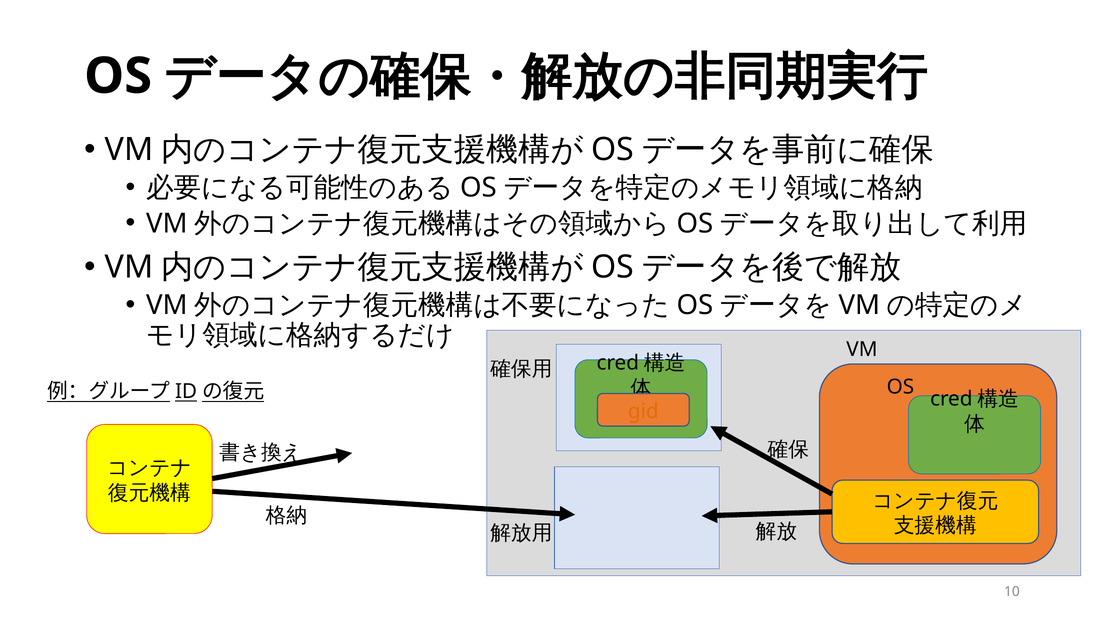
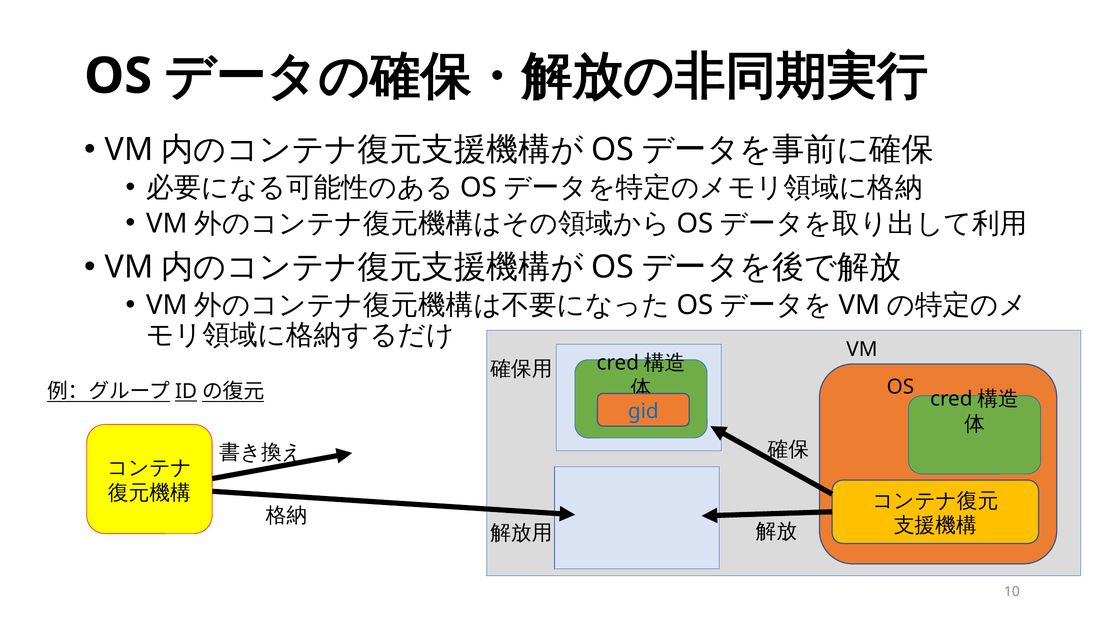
gid colour: orange -> blue
